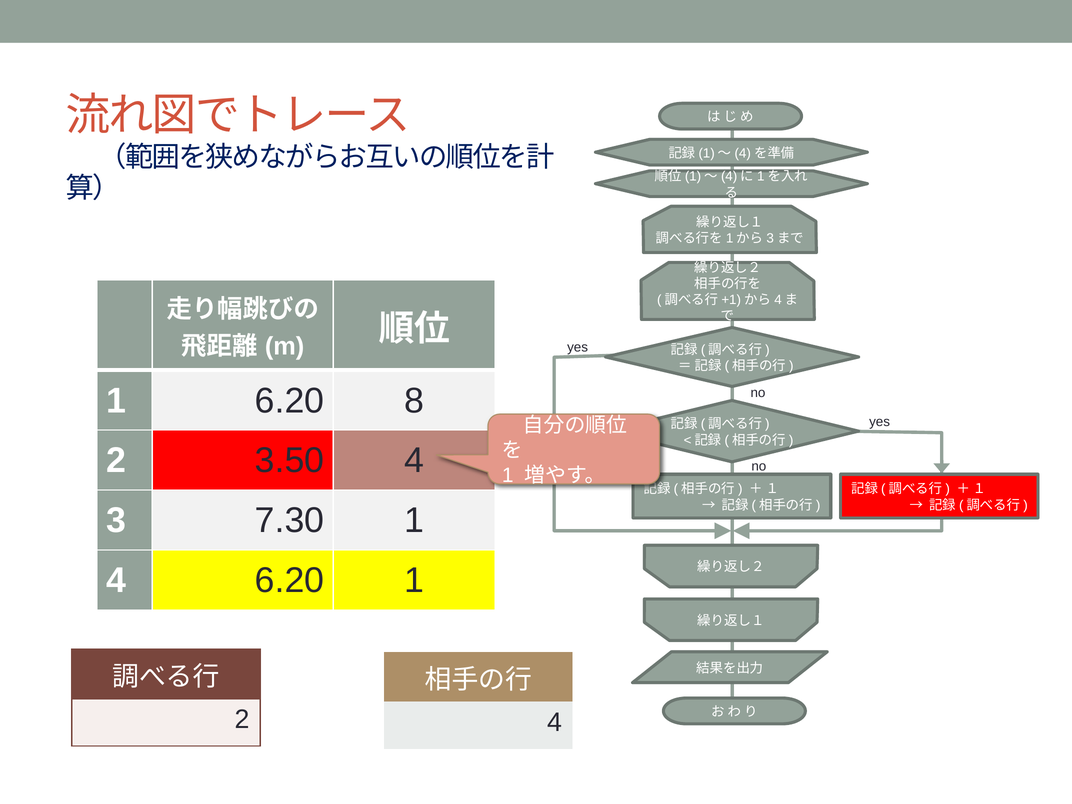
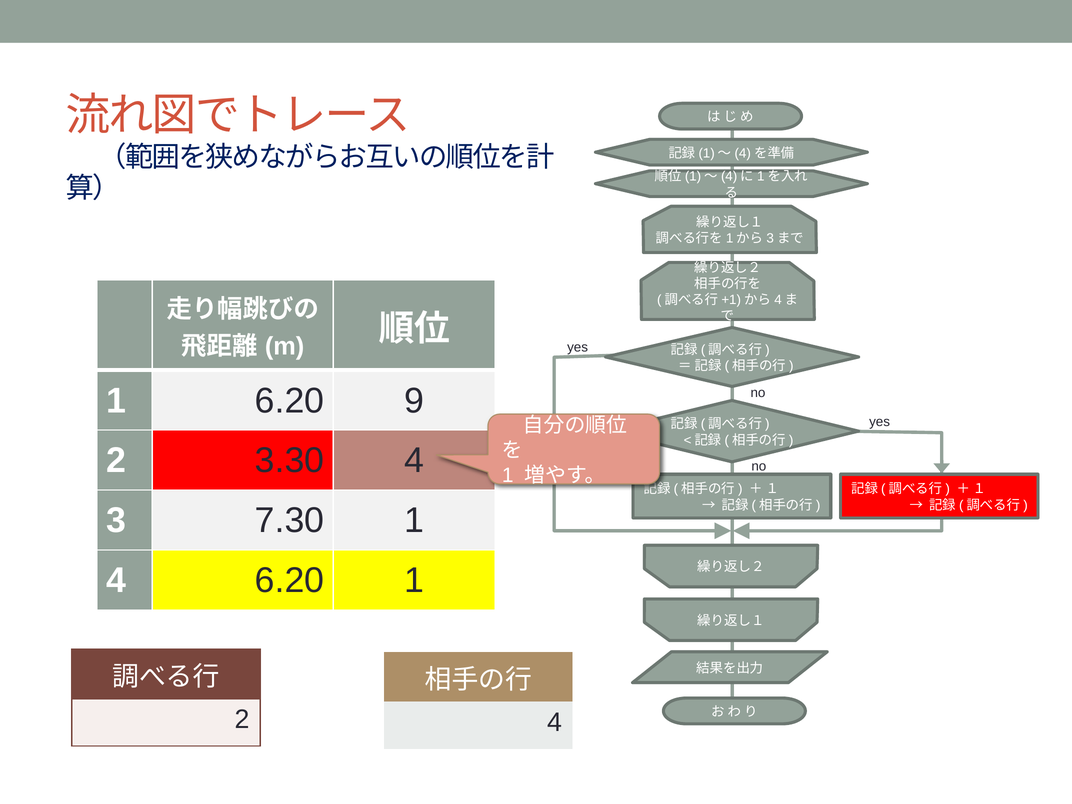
8: 8 -> 9
3.50: 3.50 -> 3.30
